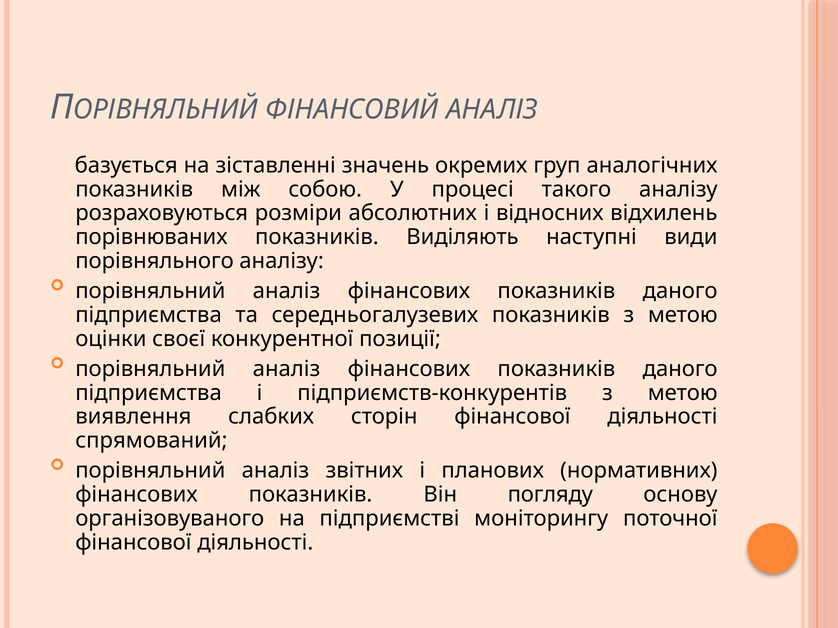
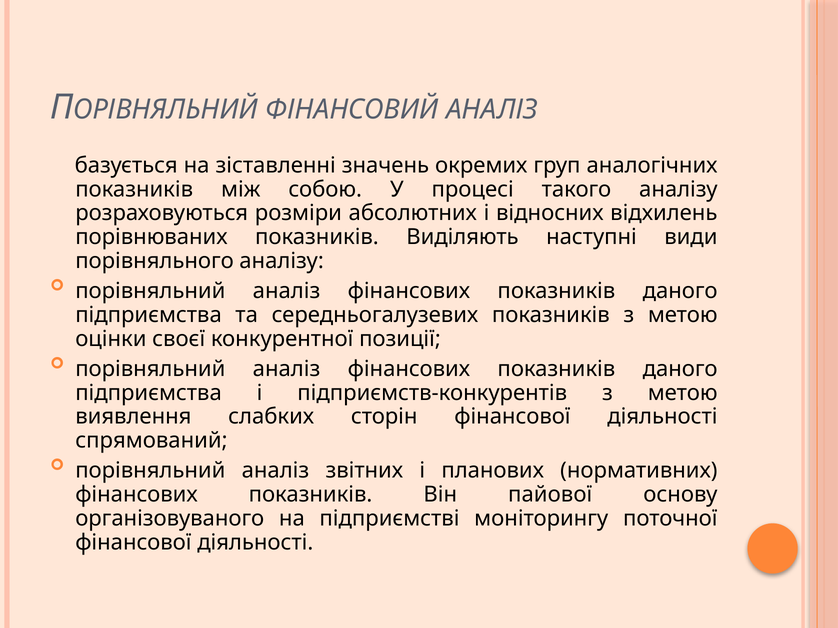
погляду: погляду -> пайової
